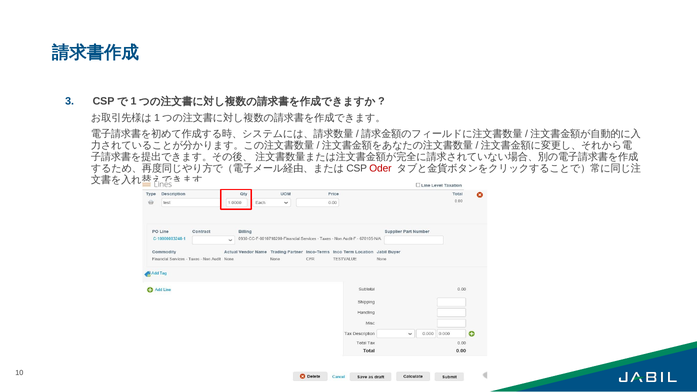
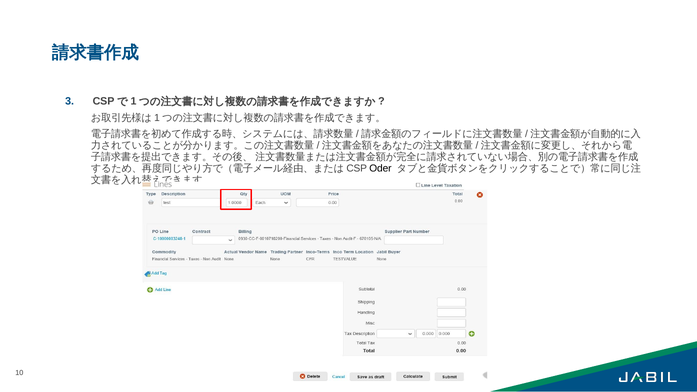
Oder colour: red -> black
